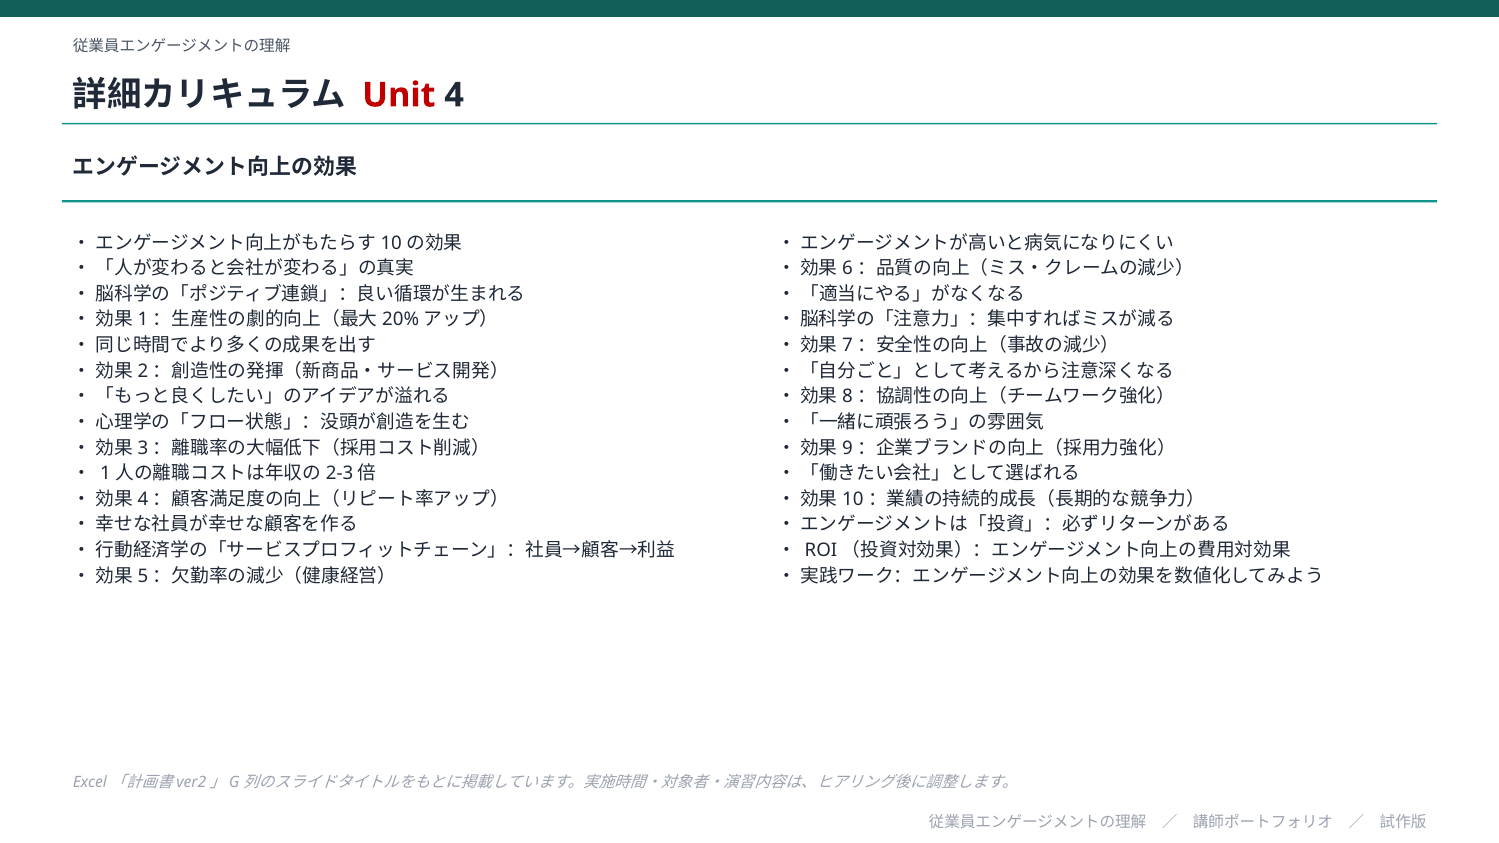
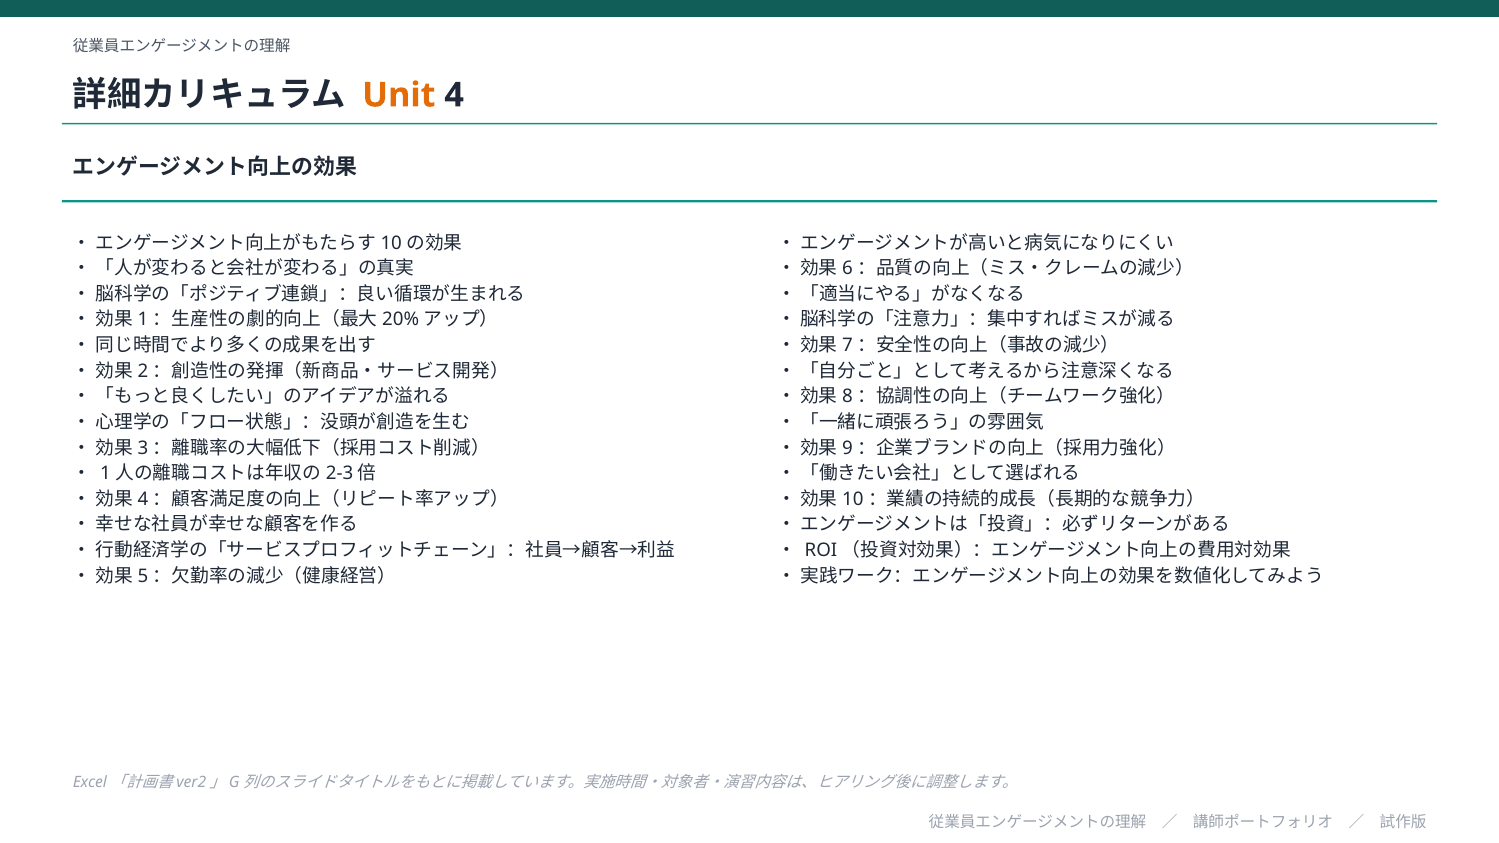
Unit colour: red -> orange
